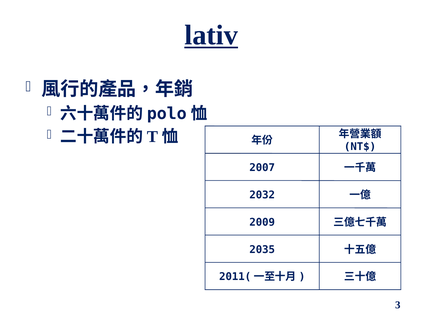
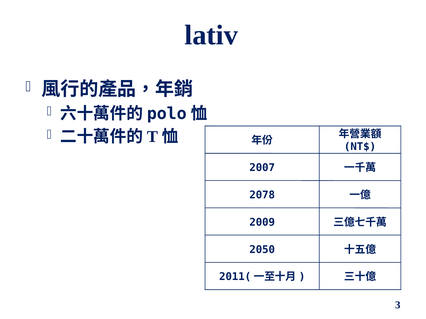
lativ underline: present -> none
2032: 2032 -> 2078
2035: 2035 -> 2050
